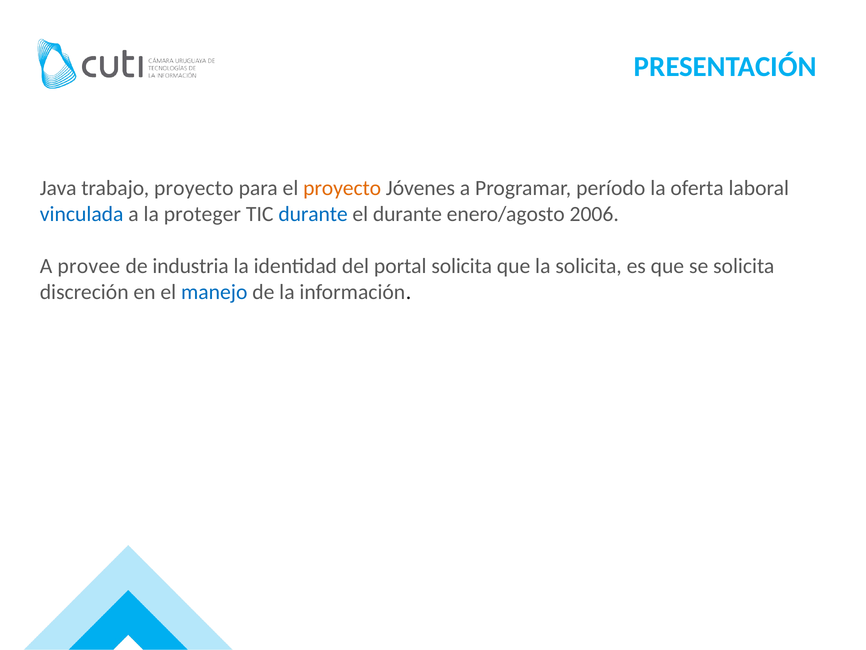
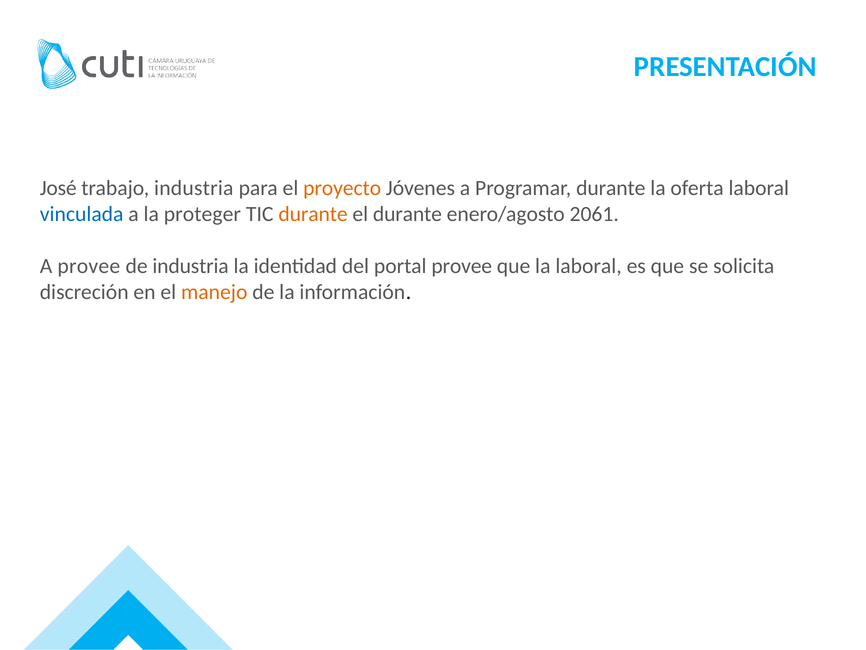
Java: Java -> José
trabajo proyecto: proyecto -> industria
Programar período: período -> durante
durante at (313, 214) colour: blue -> orange
2006: 2006 -> 2061
portal solicita: solicita -> provee
la solicita: solicita -> laboral
manejo colour: blue -> orange
